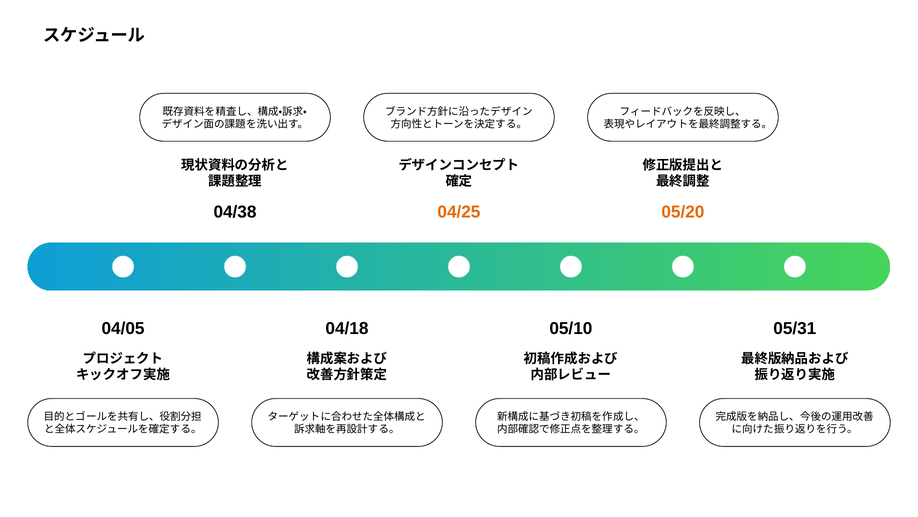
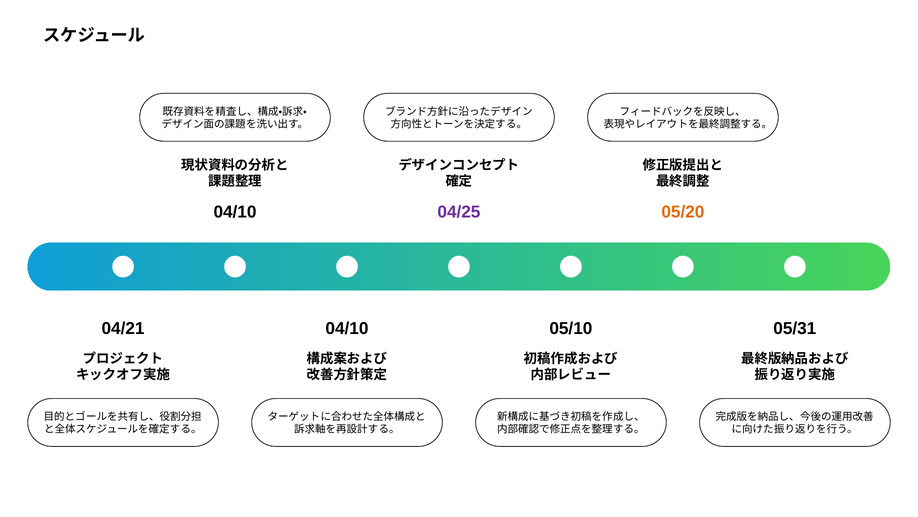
04/38 at (235, 212): 04/38 -> 04/10
04/25 colour: orange -> purple
04/05: 04/05 -> 04/21
04/18 at (347, 328): 04/18 -> 04/10
